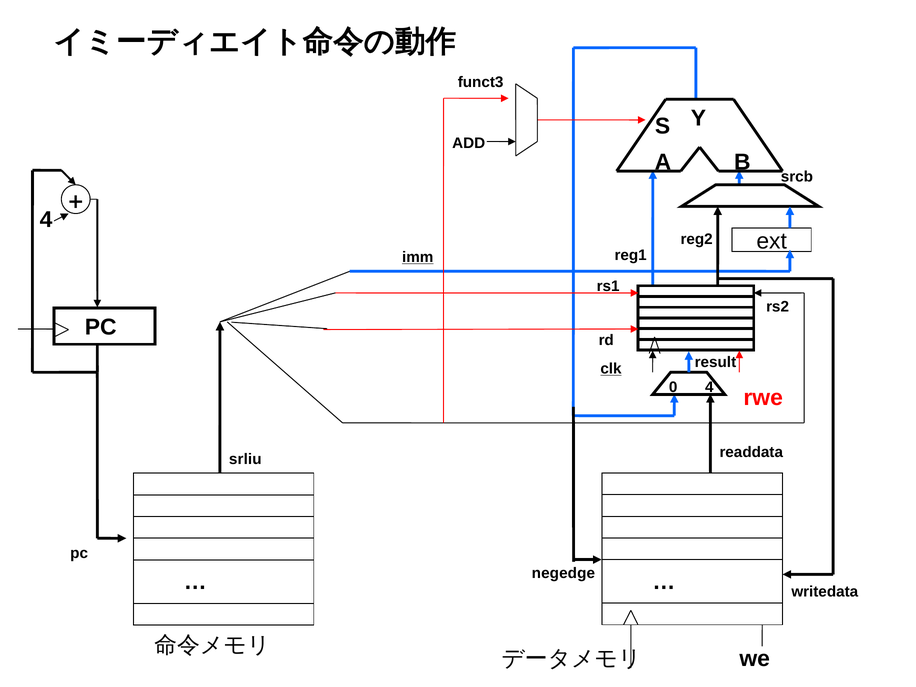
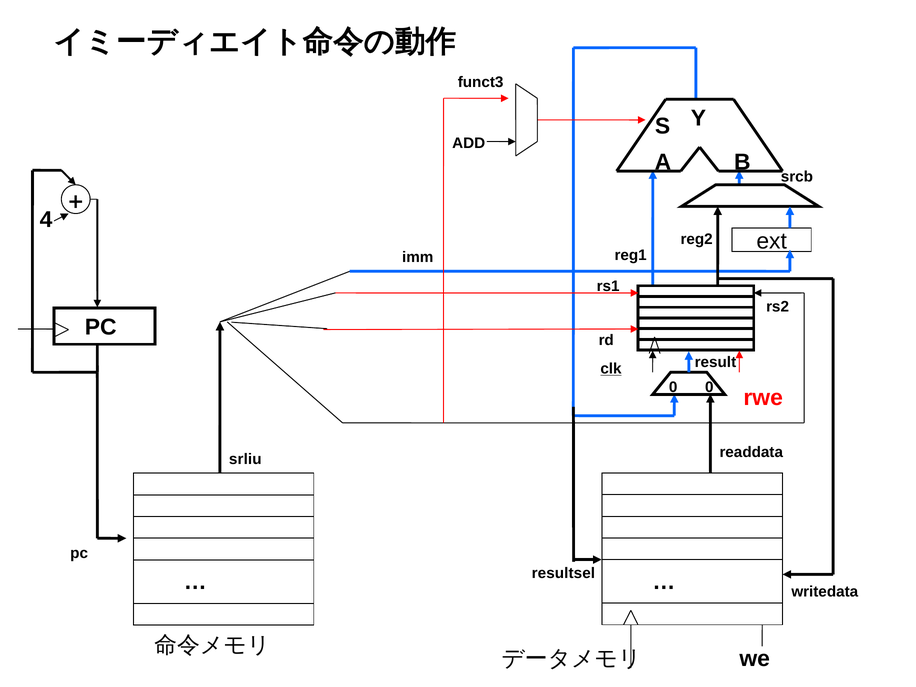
imm underline: present -> none
0 4: 4 -> 0
negedge: negedge -> resultsel
